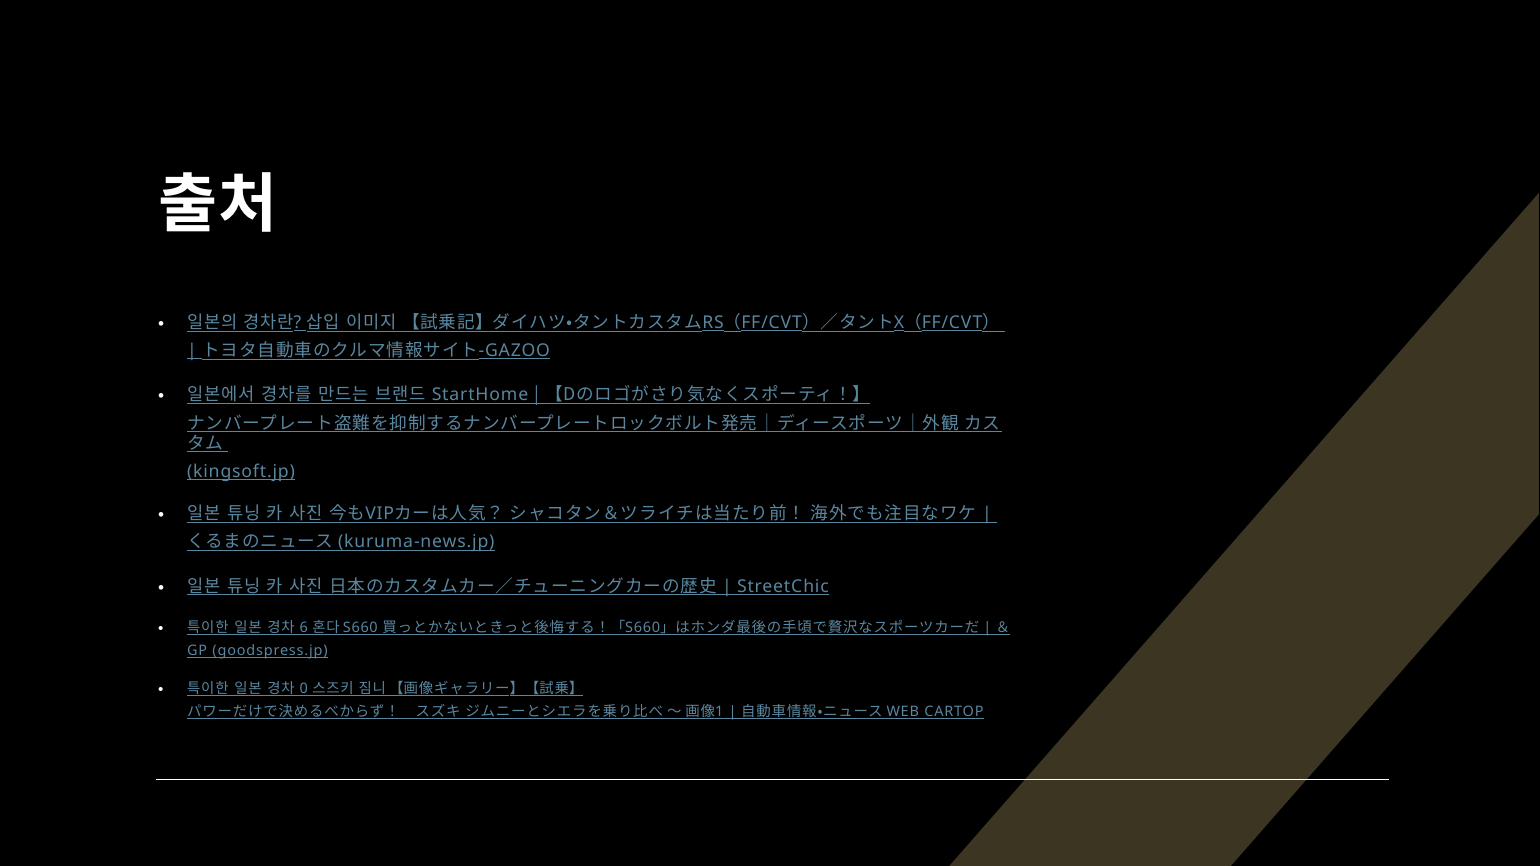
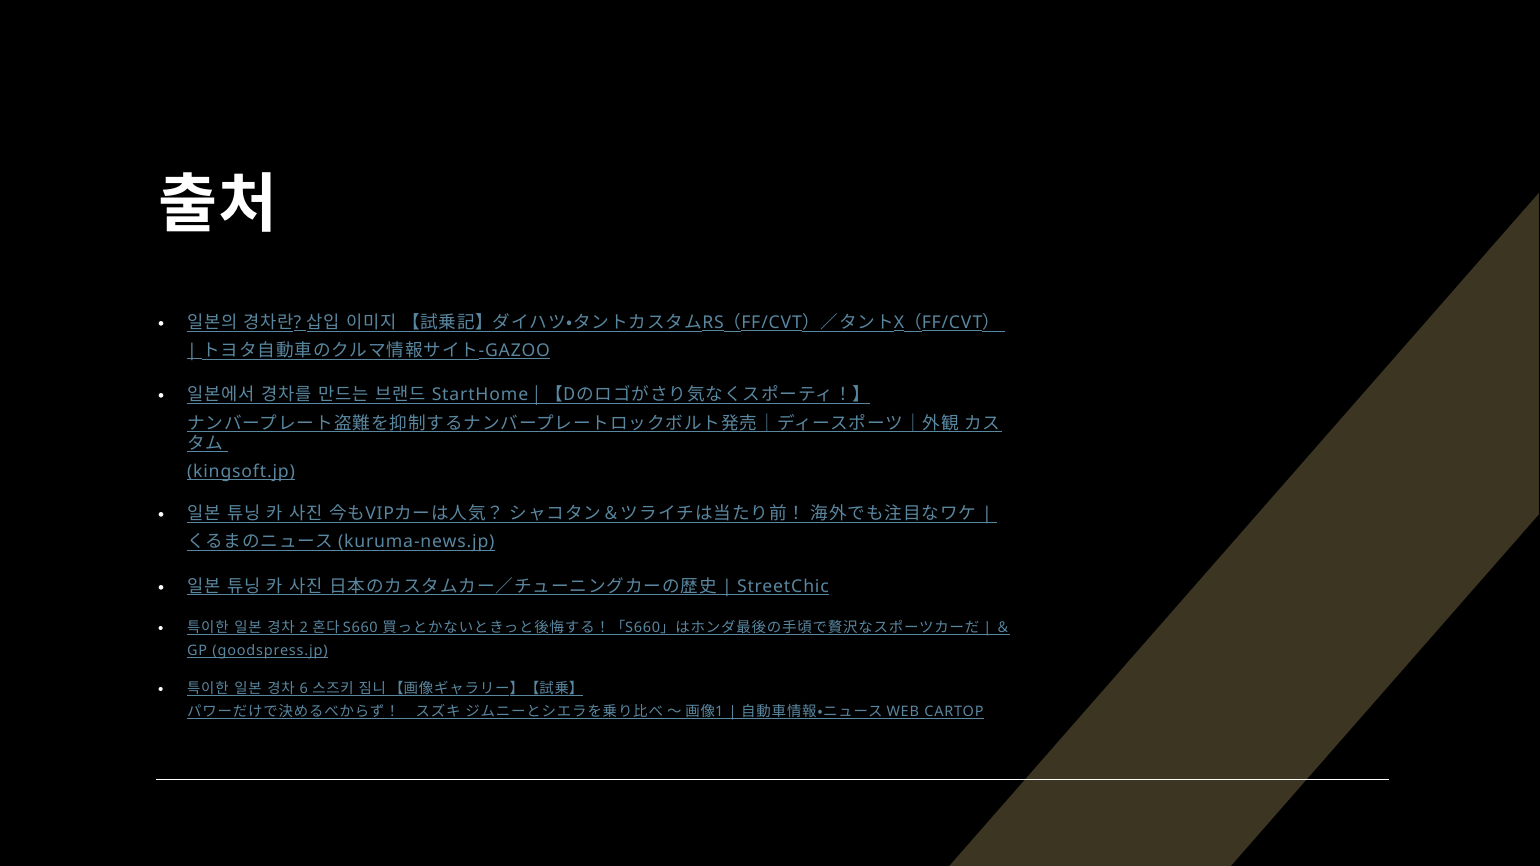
6: 6 -> 2
0: 0 -> 6
